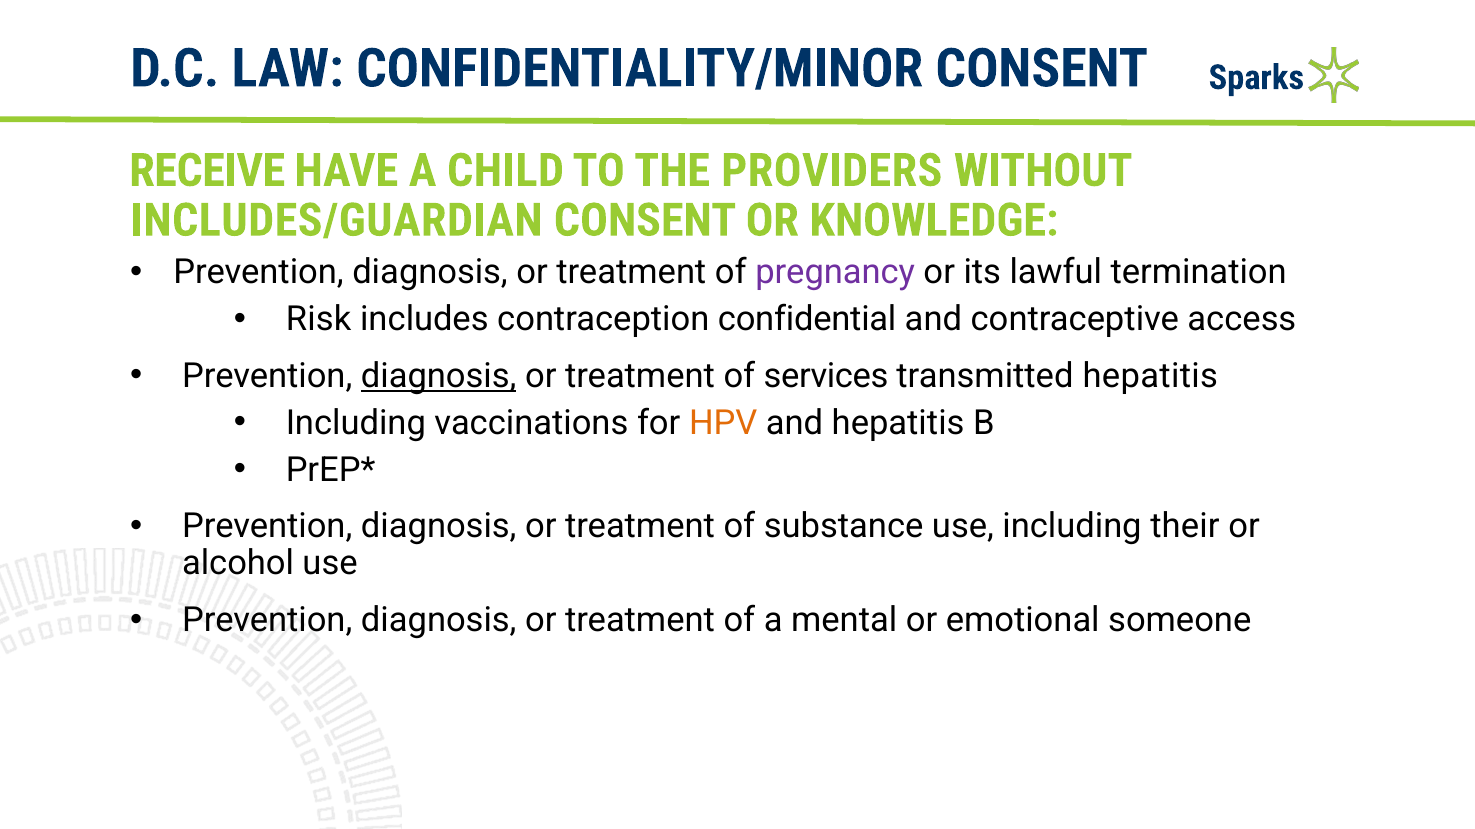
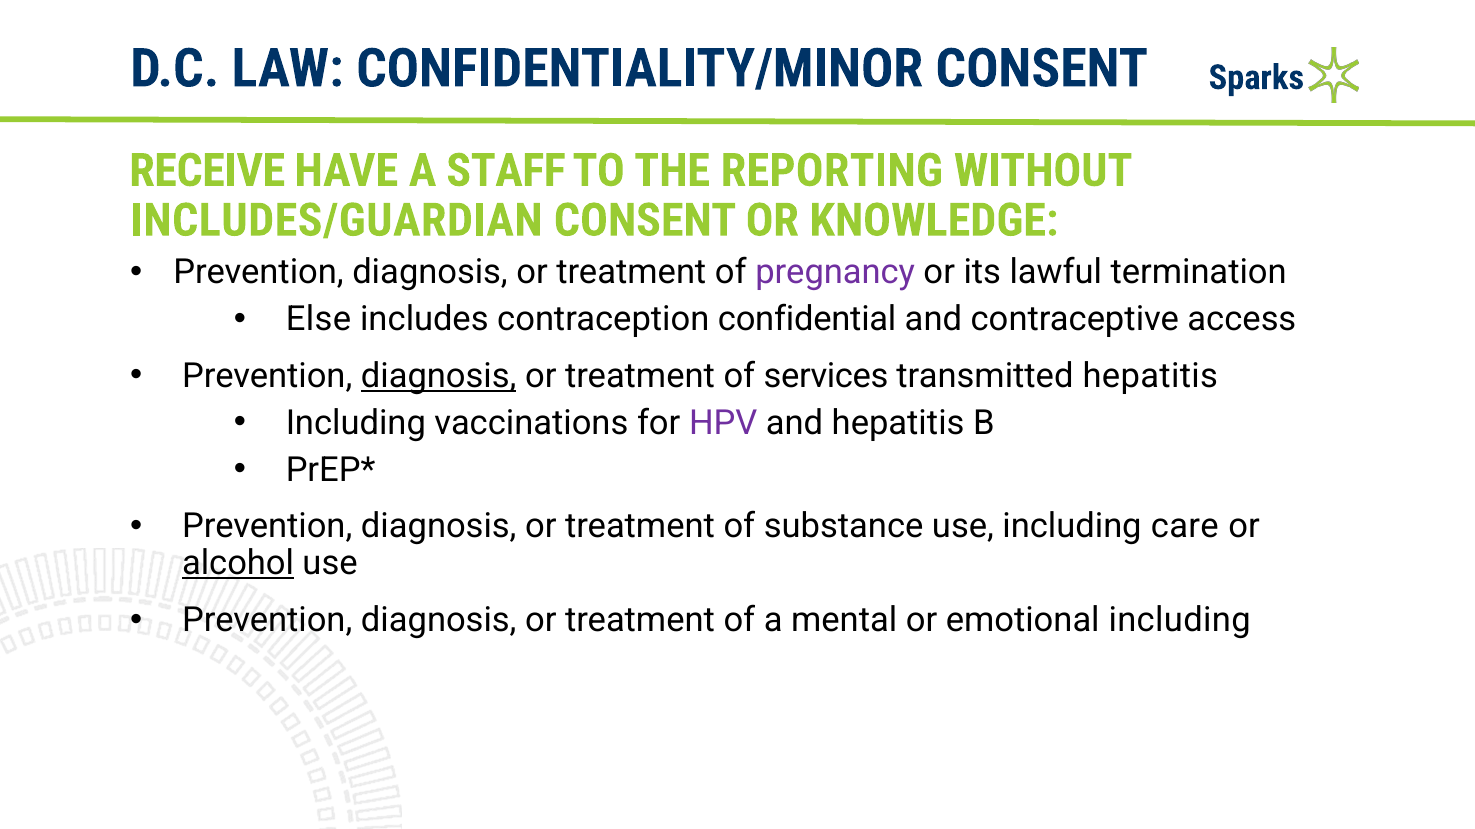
CHILD: CHILD -> STAFF
PROVIDERS: PROVIDERS -> REPORTING
Risk: Risk -> Else
HPV colour: orange -> purple
their: their -> care
alcohol underline: none -> present
emotional someone: someone -> including
